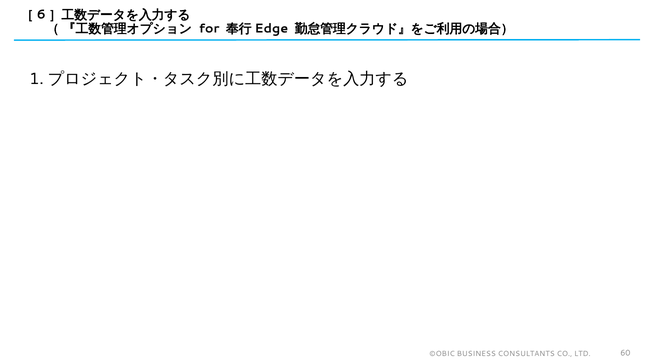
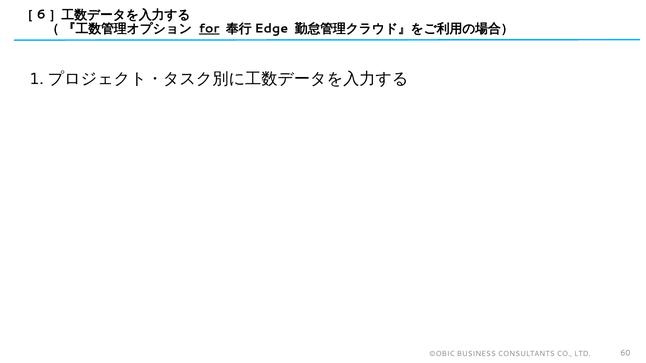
for underline: none -> present
